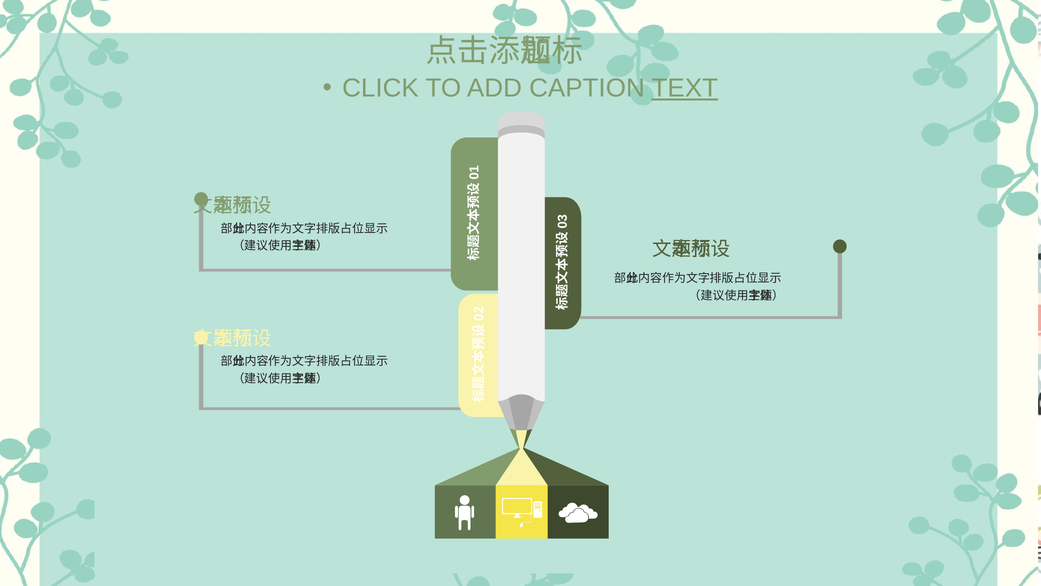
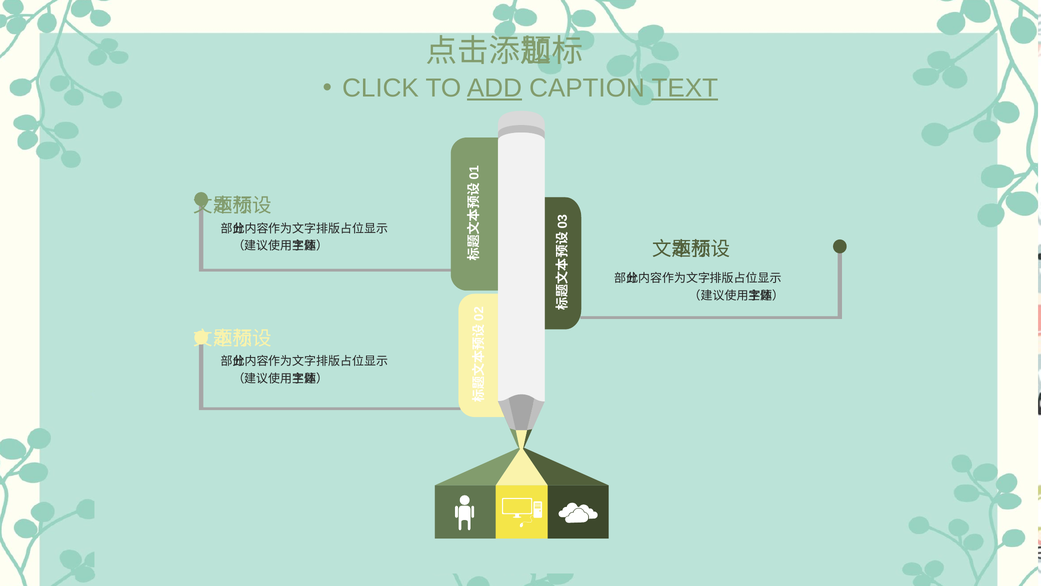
ADD underline: none -> present
